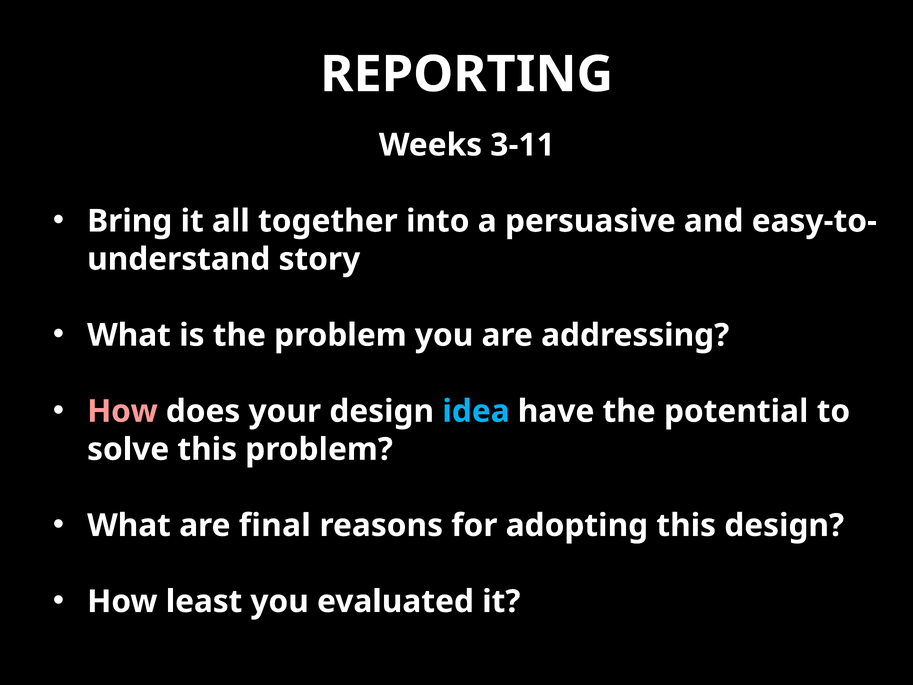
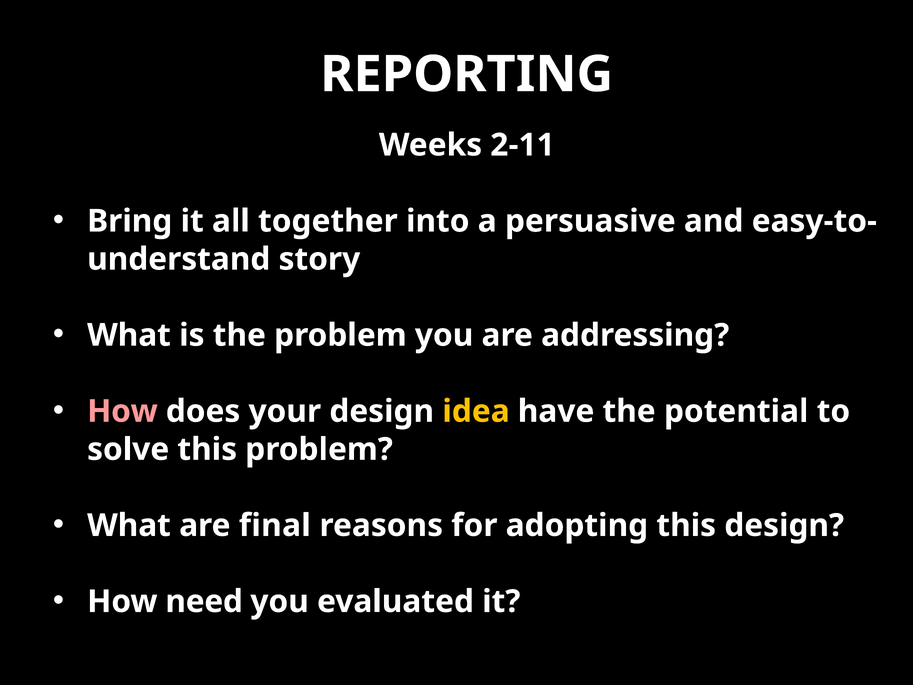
3-11: 3-11 -> 2-11
idea colour: light blue -> yellow
least: least -> need
